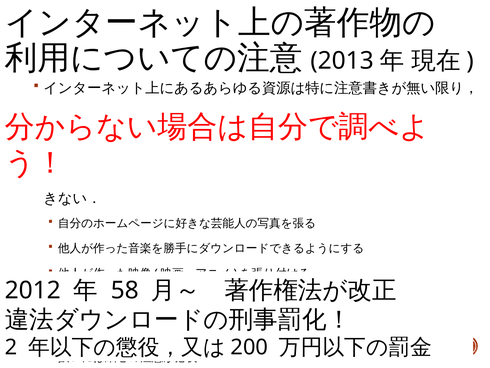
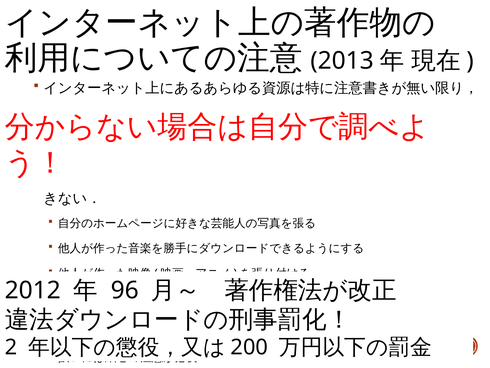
58: 58 -> 96
